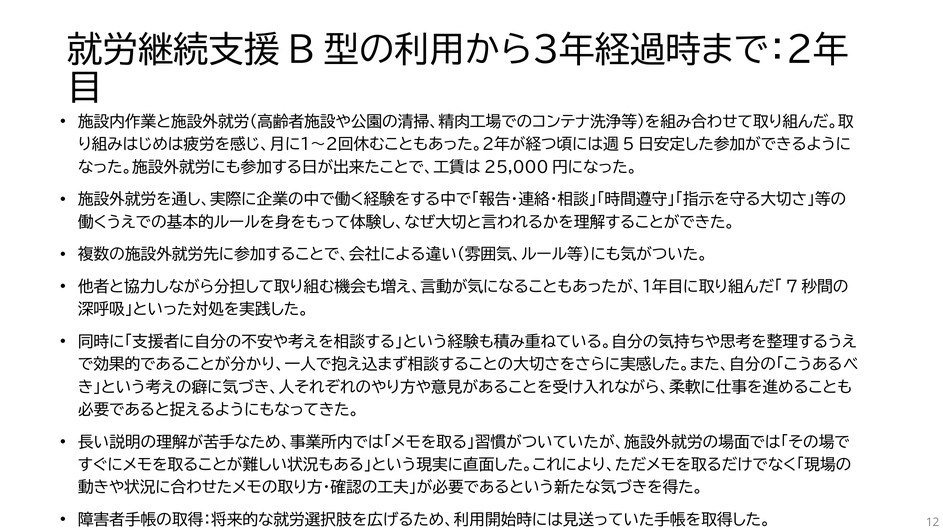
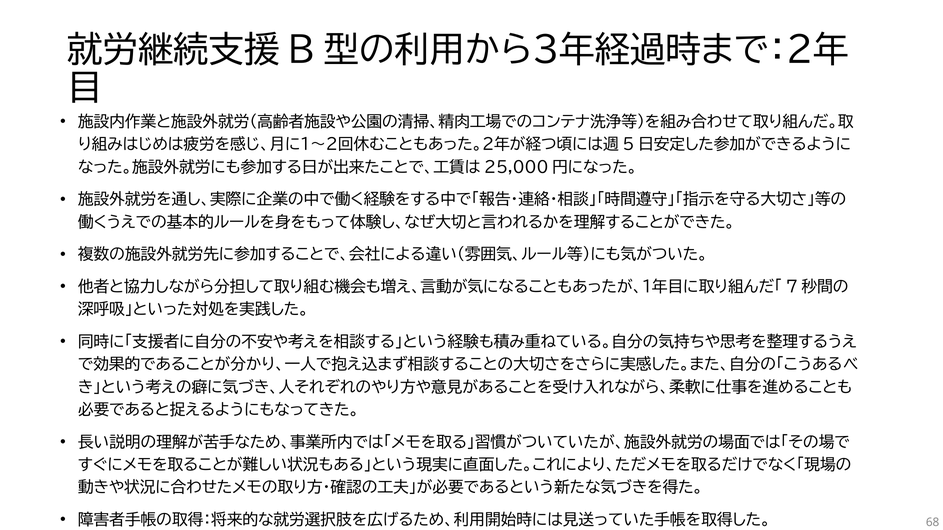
12: 12 -> 68
